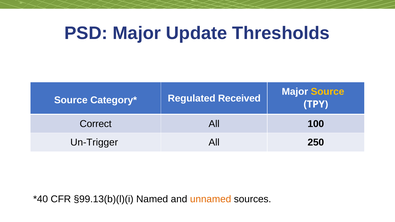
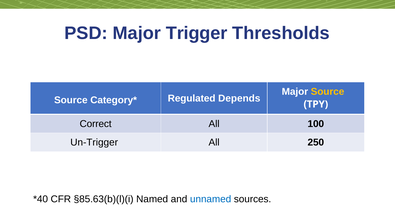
Update: Update -> Trigger
Received: Received -> Depends
§99.13(b)(l)(i: §99.13(b)(l)(i -> §85.63(b)(l)(i
unnamed colour: orange -> blue
